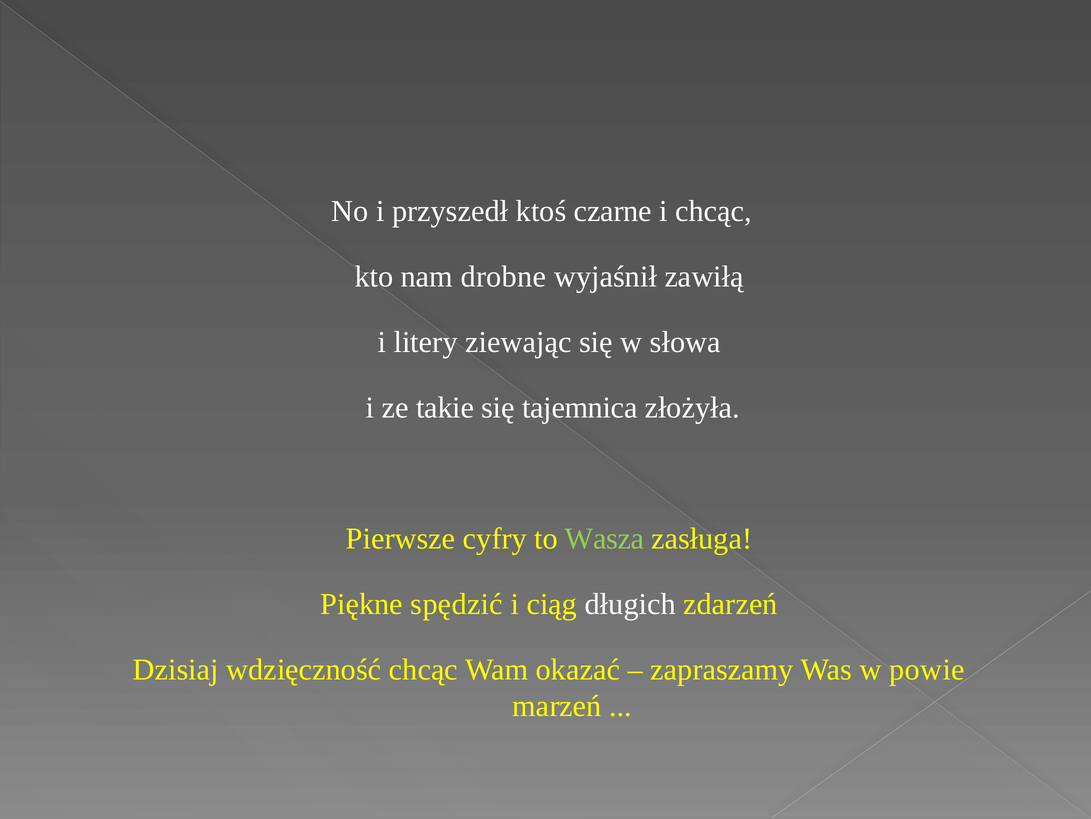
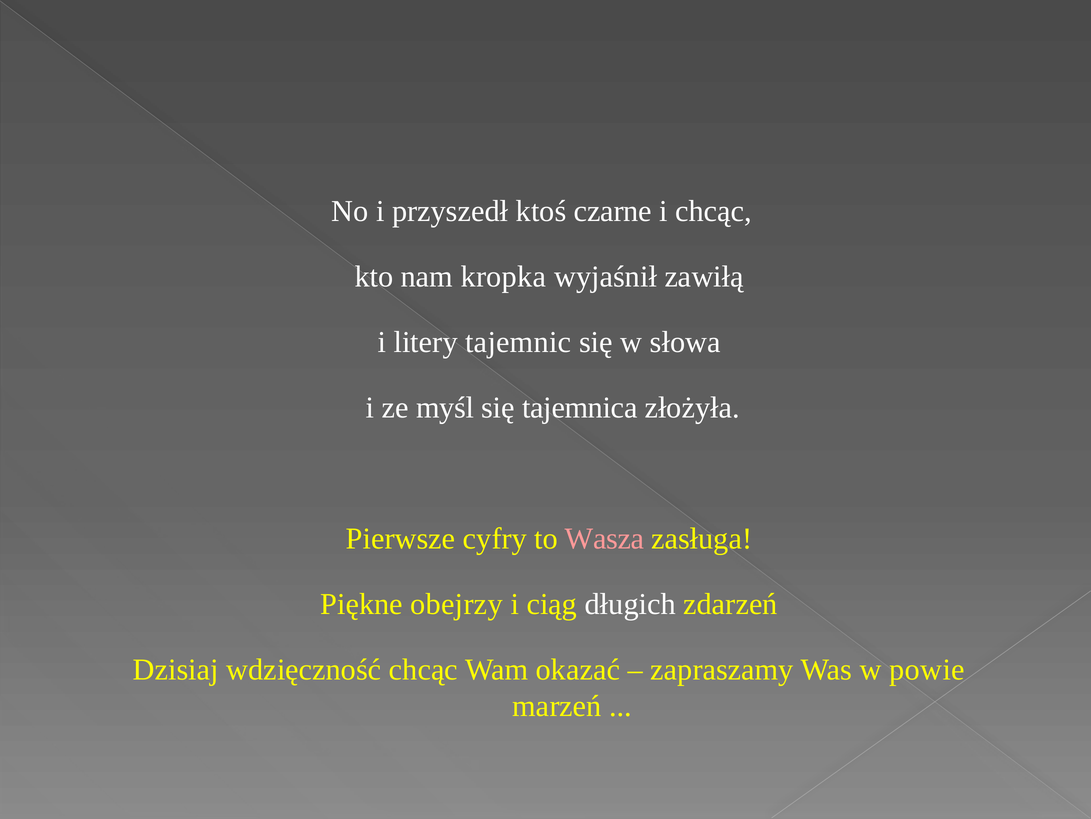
drobne: drobne -> kropka
ziewając: ziewając -> tajemnic
takie: takie -> myśl
Wasza colour: light green -> pink
spędzić: spędzić -> obejrzy
